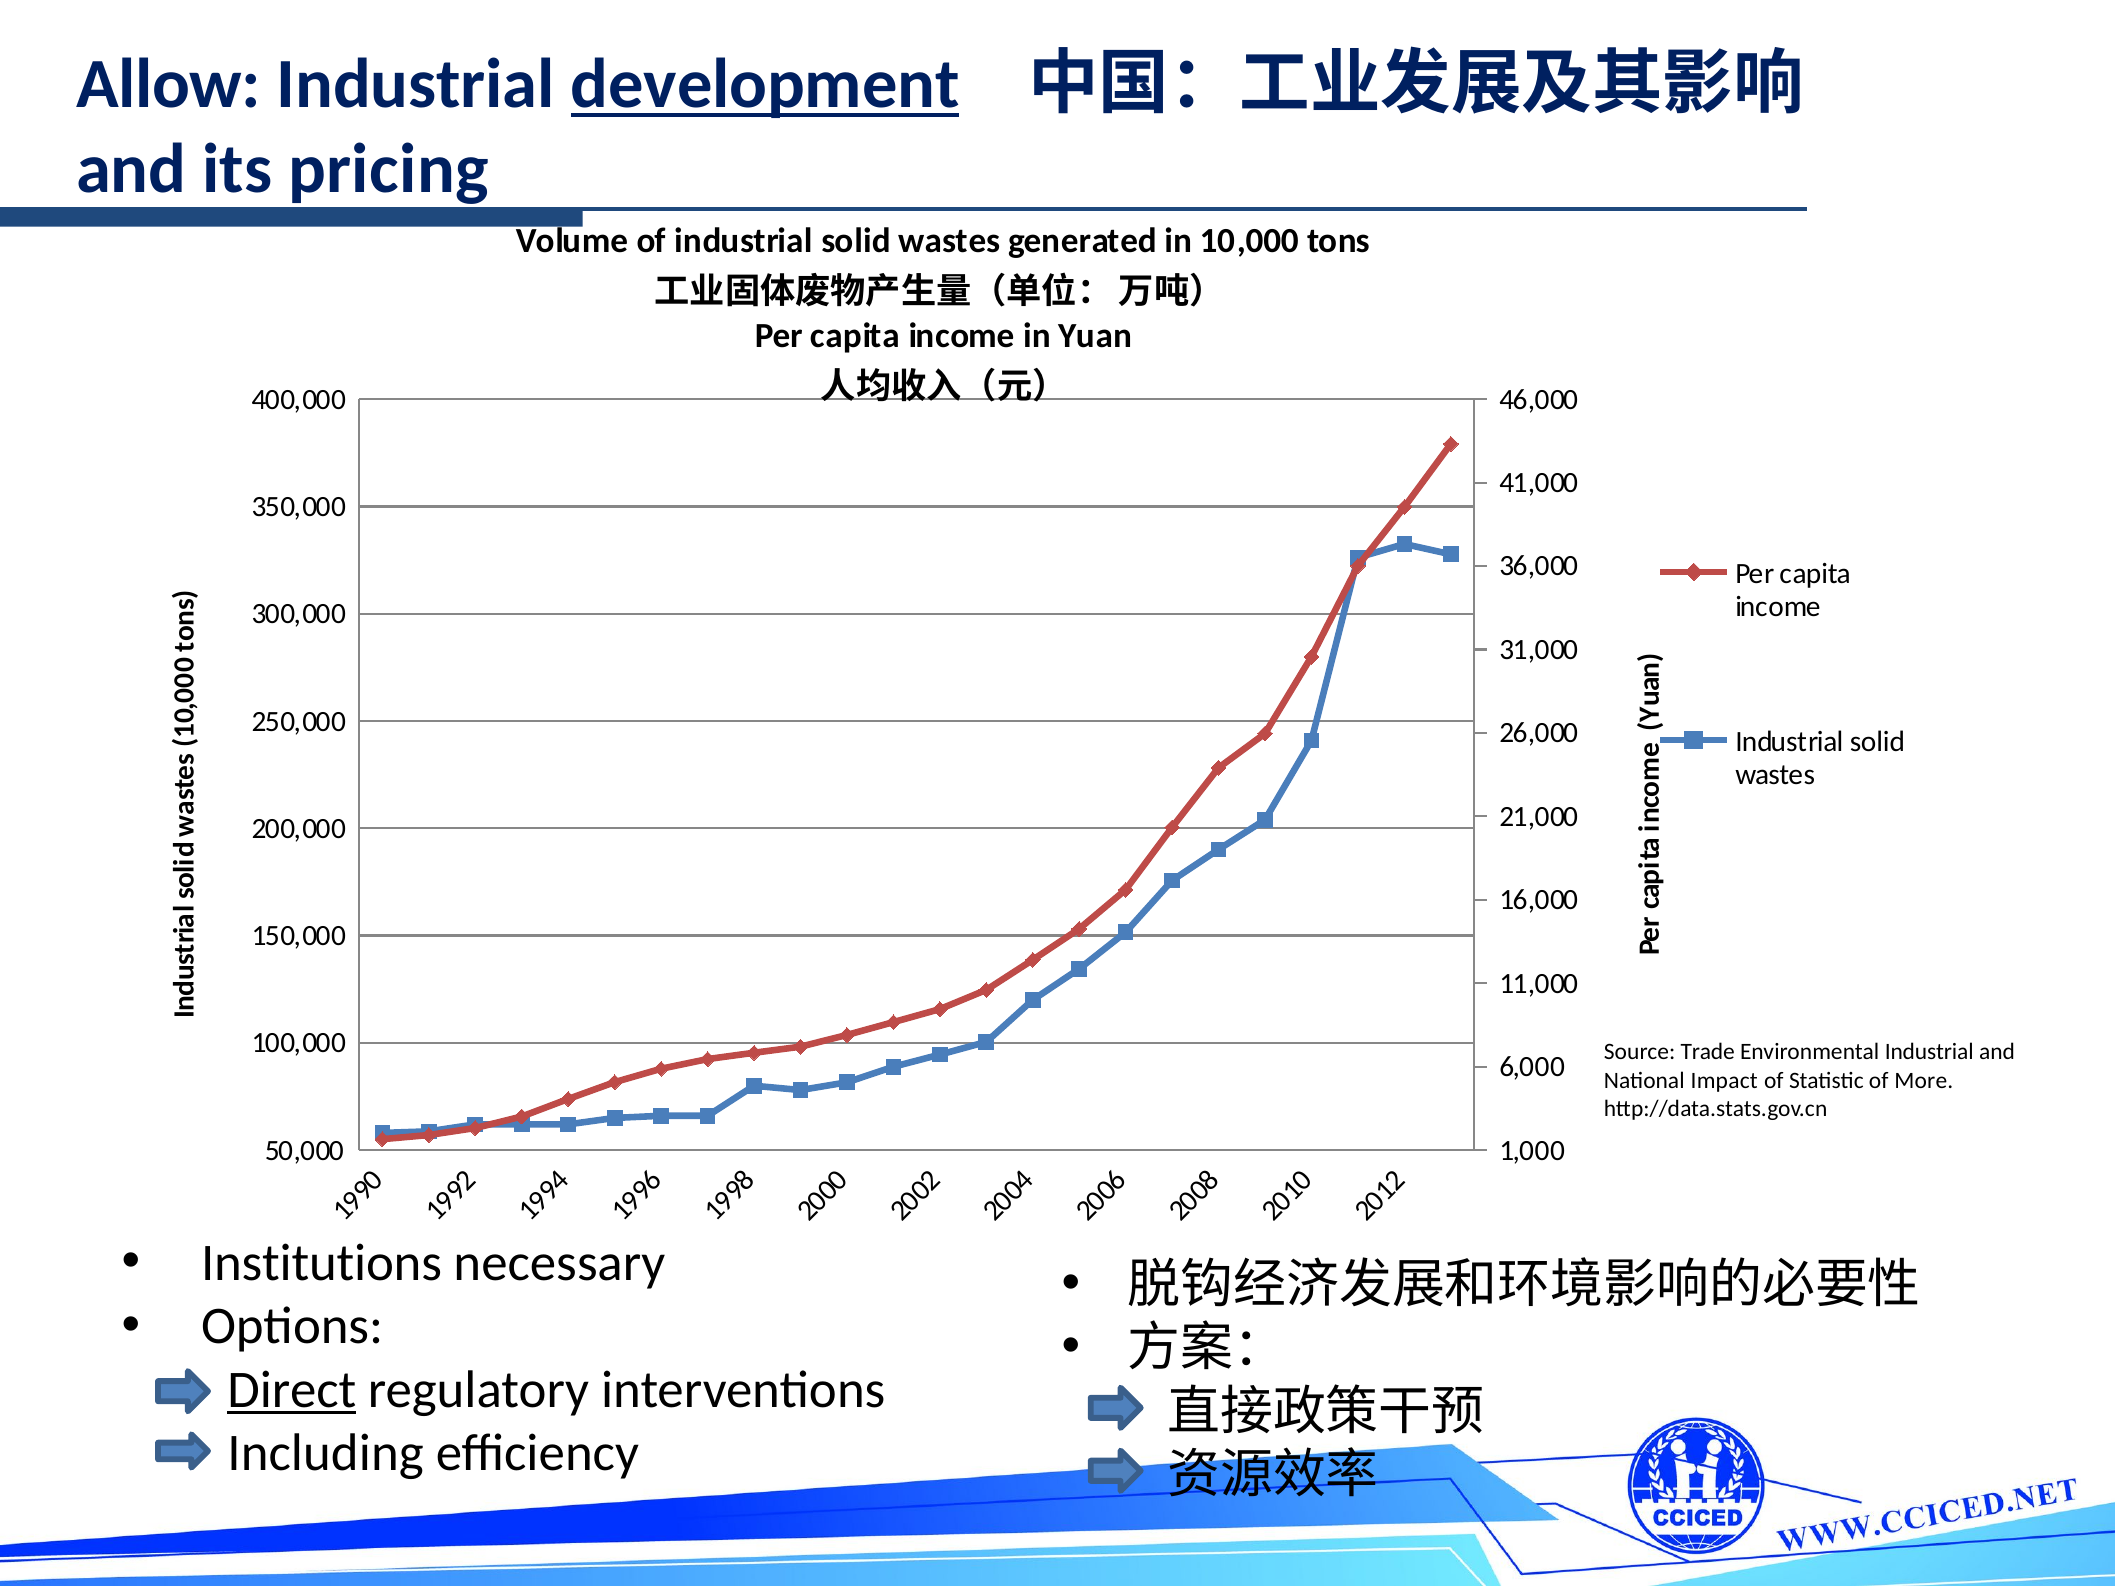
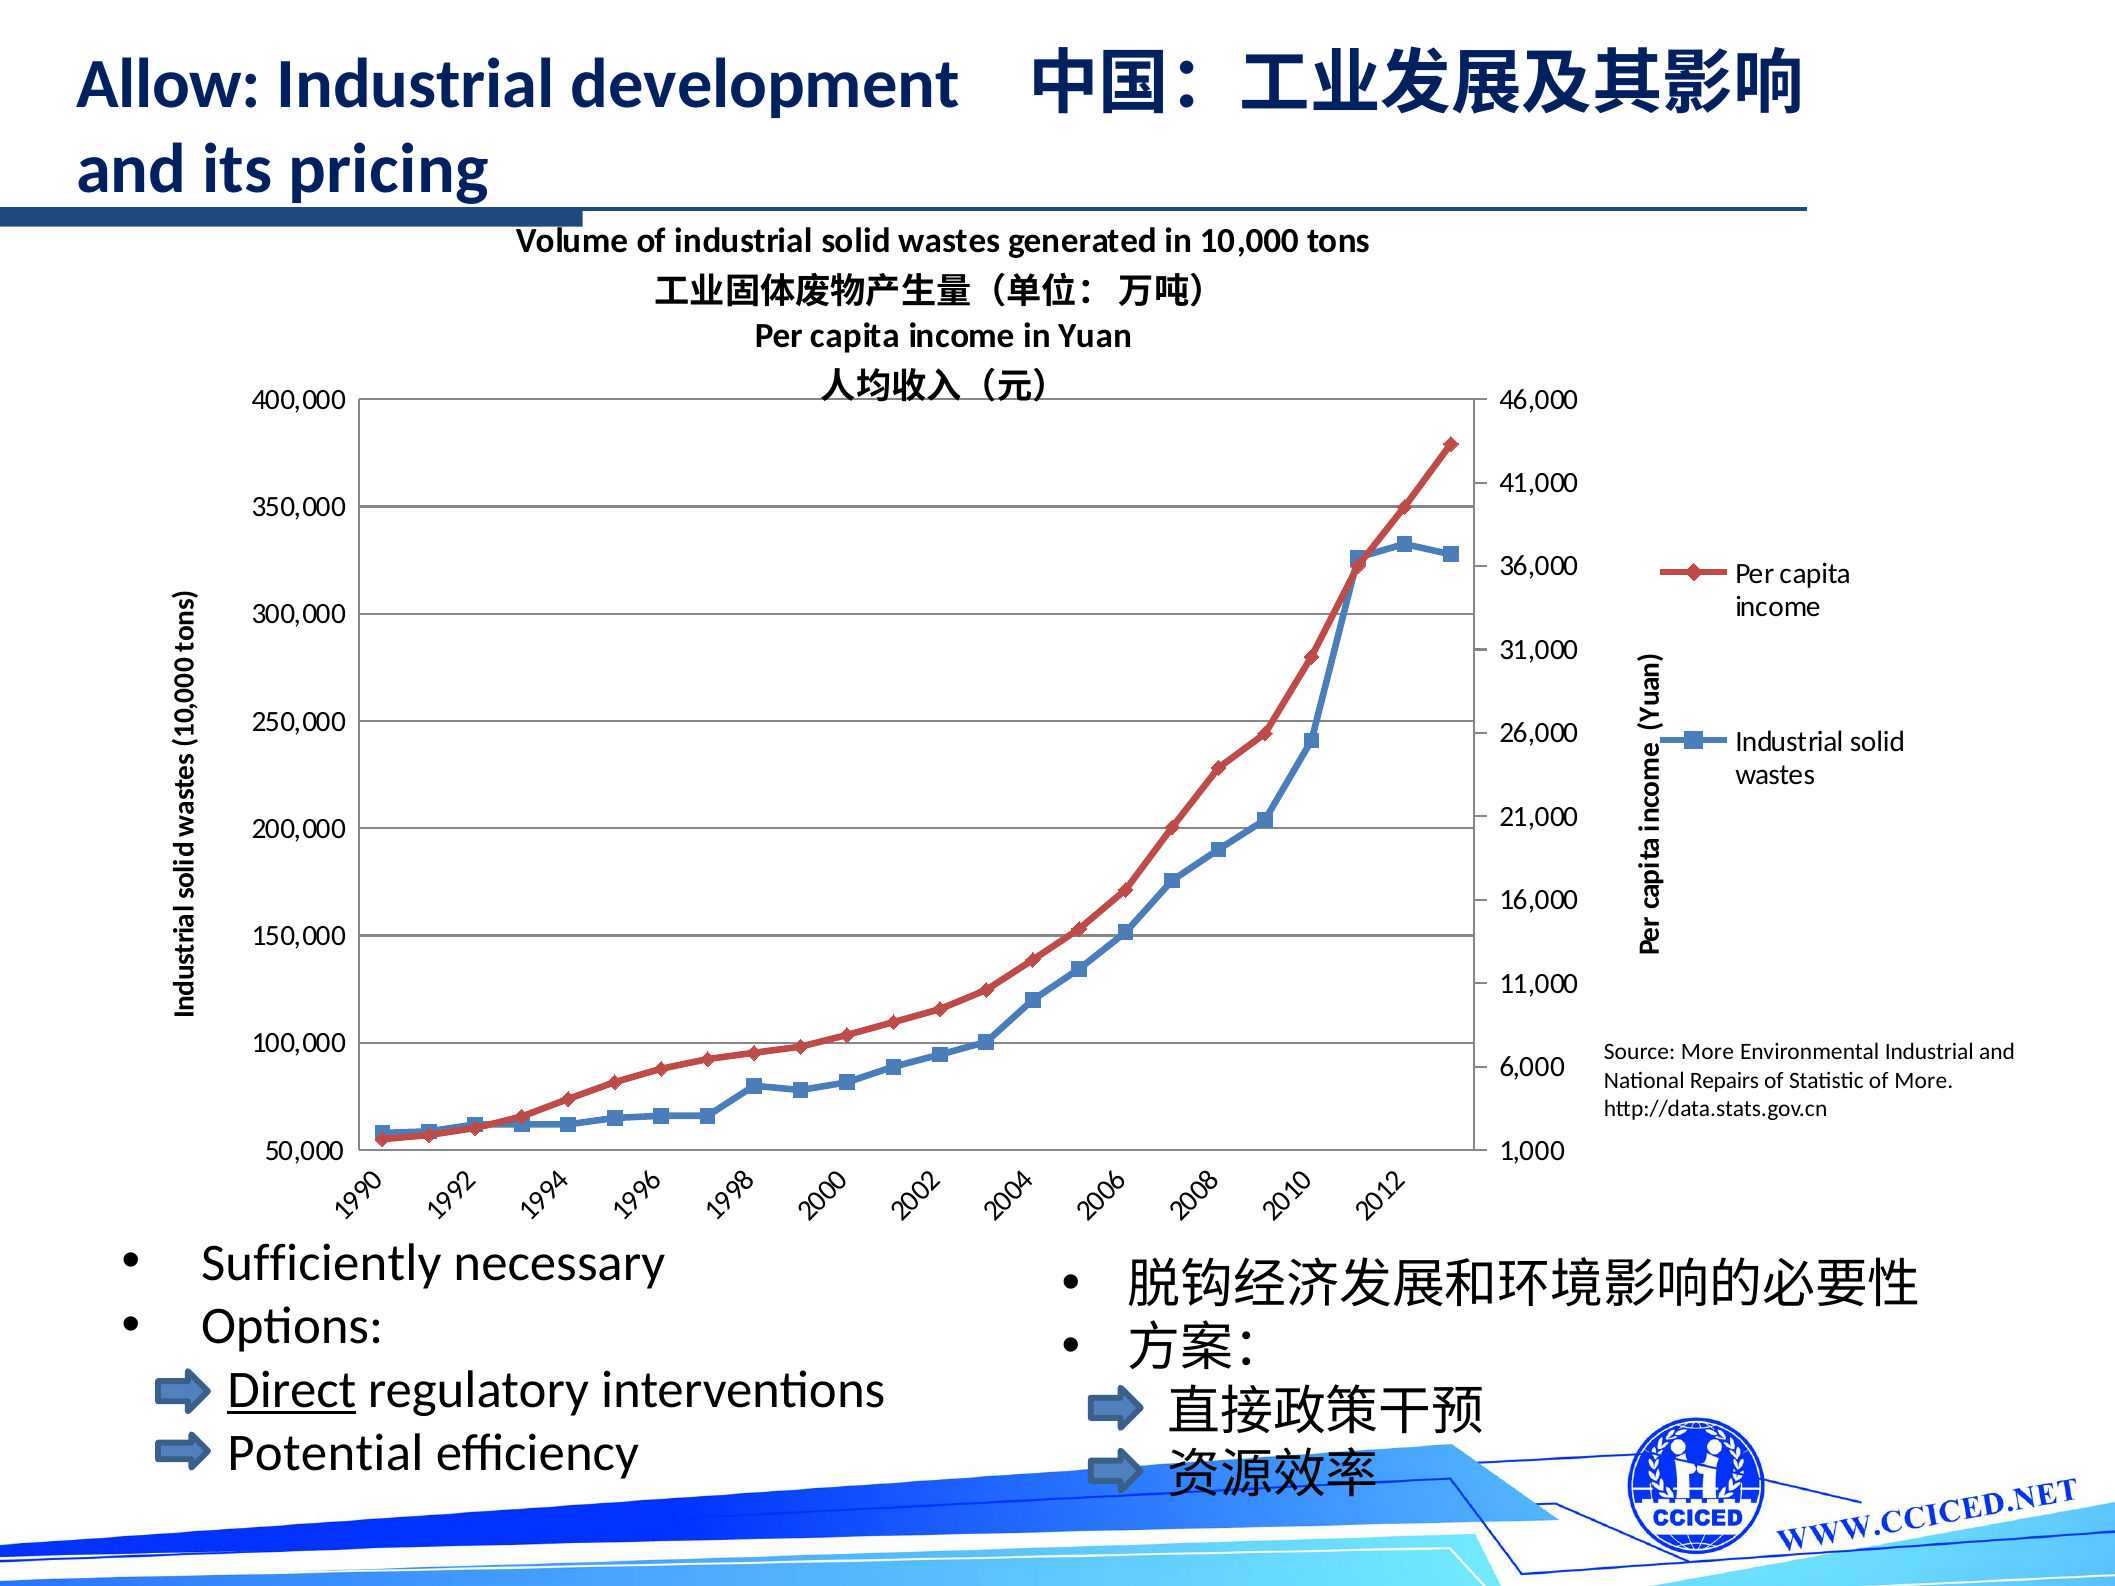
development underline: present -> none
Source Trade: Trade -> More
Impact: Impact -> Repairs
Institutions: Institutions -> Sufficiently
Including: Including -> Potential
